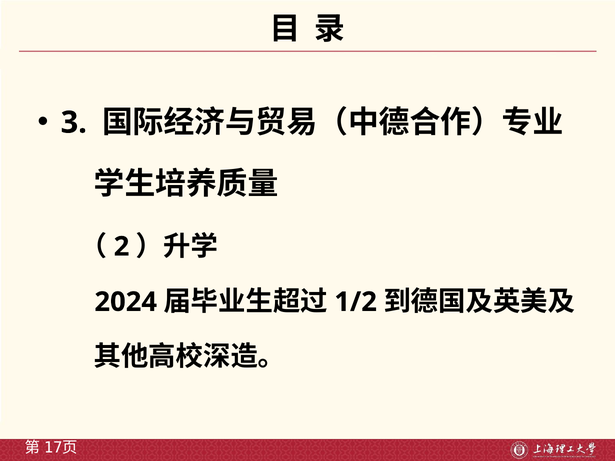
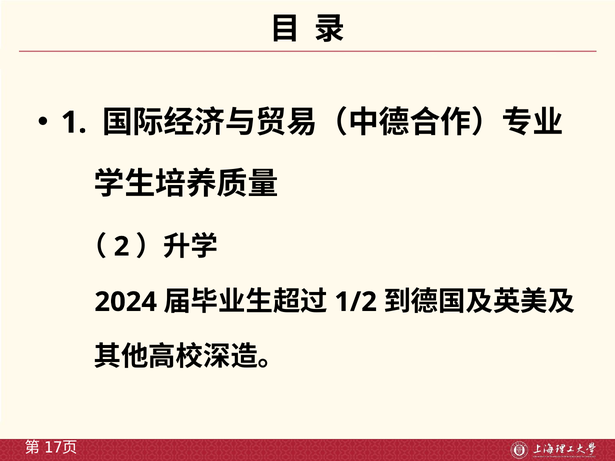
3: 3 -> 1
